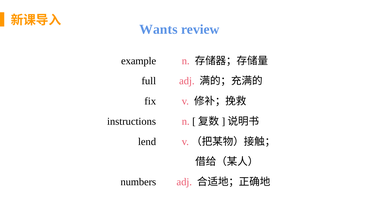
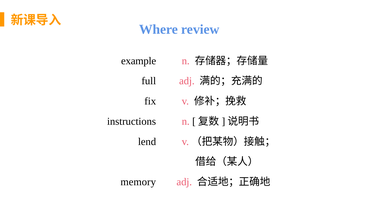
Wants: Wants -> Where
numbers: numbers -> memory
